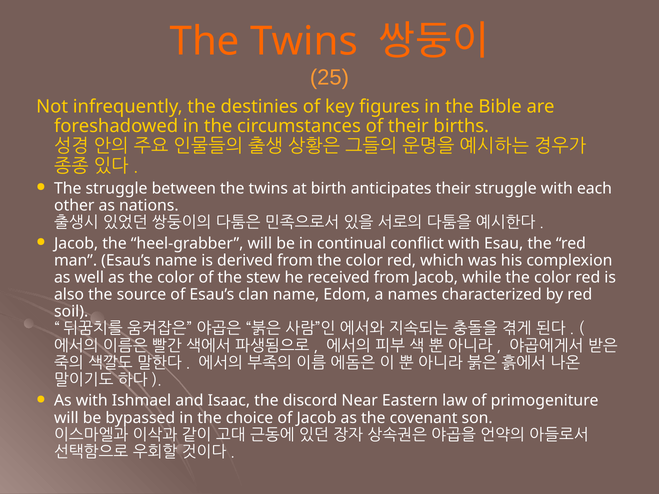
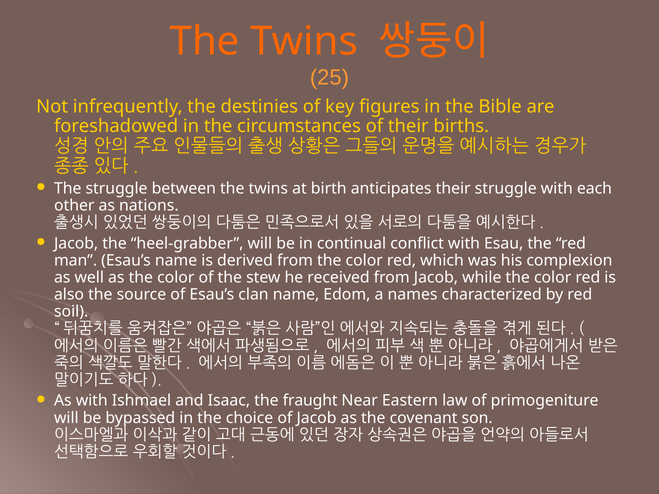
discord: discord -> fraught
